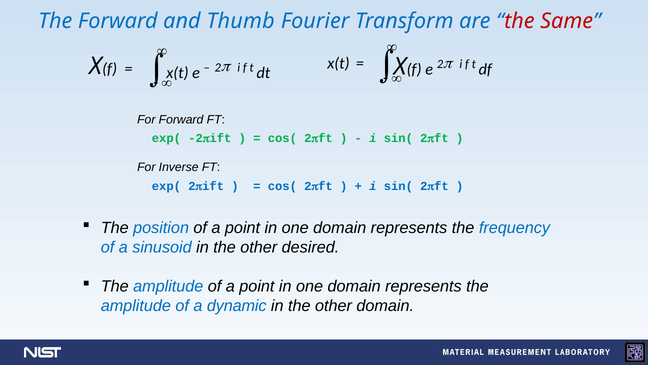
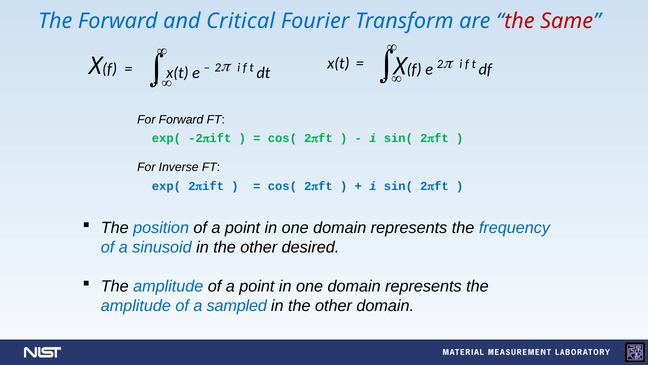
Thumb: Thumb -> Critical
dynamic: dynamic -> sampled
